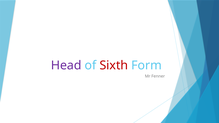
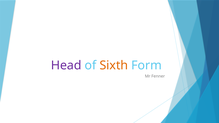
Sixth colour: red -> orange
